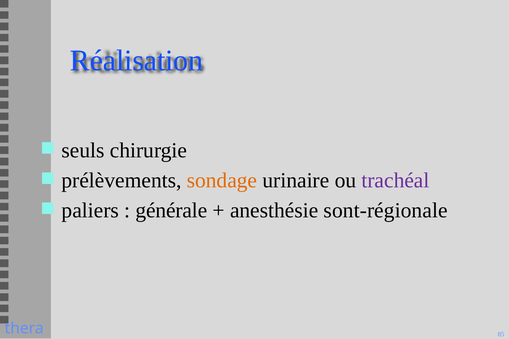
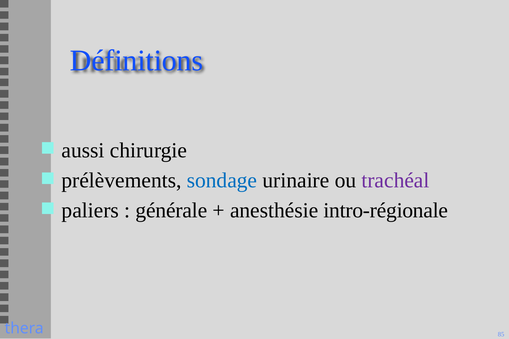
Réalisation: Réalisation -> Définitions
seuls: seuls -> aussi
sondage colour: orange -> blue
sont-régionale: sont-régionale -> intro-régionale
